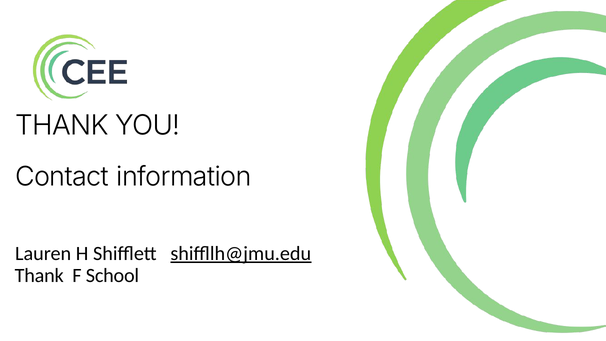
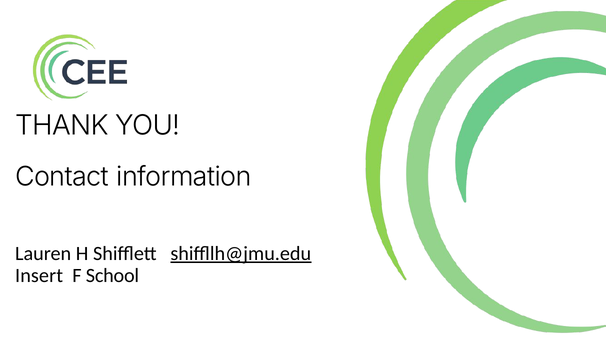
Thank at (39, 276): Thank -> Insert
